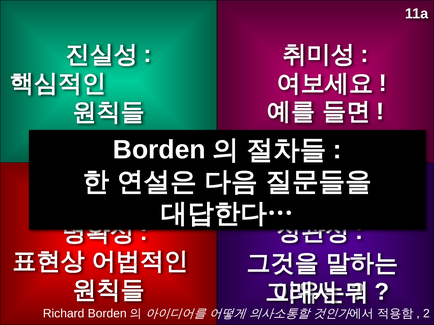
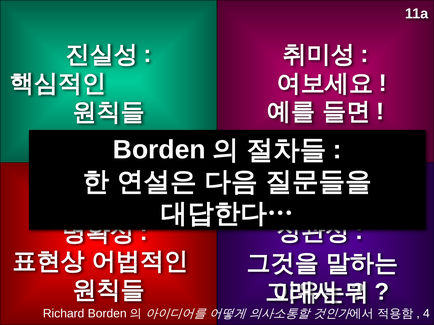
2: 2 -> 4
